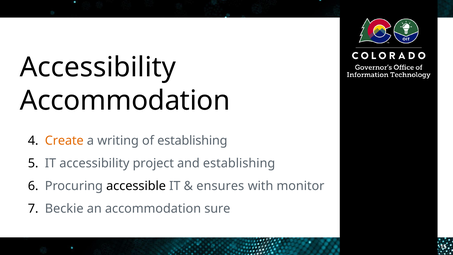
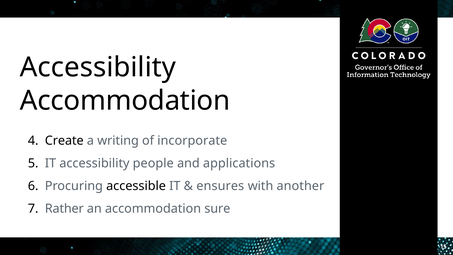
Create colour: orange -> black
of establishing: establishing -> incorporate
project: project -> people
and establishing: establishing -> applications
monitor: monitor -> another
Beckie: Beckie -> Rather
